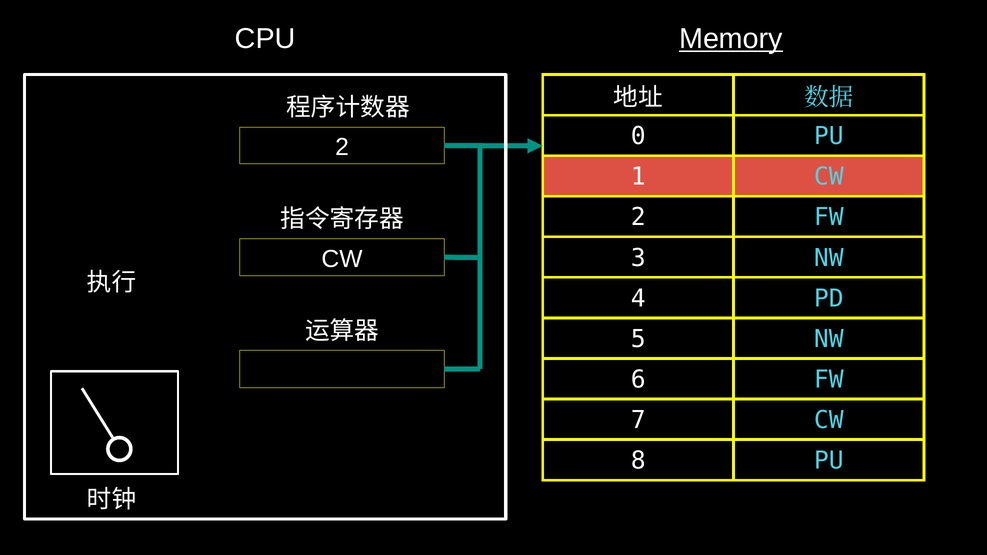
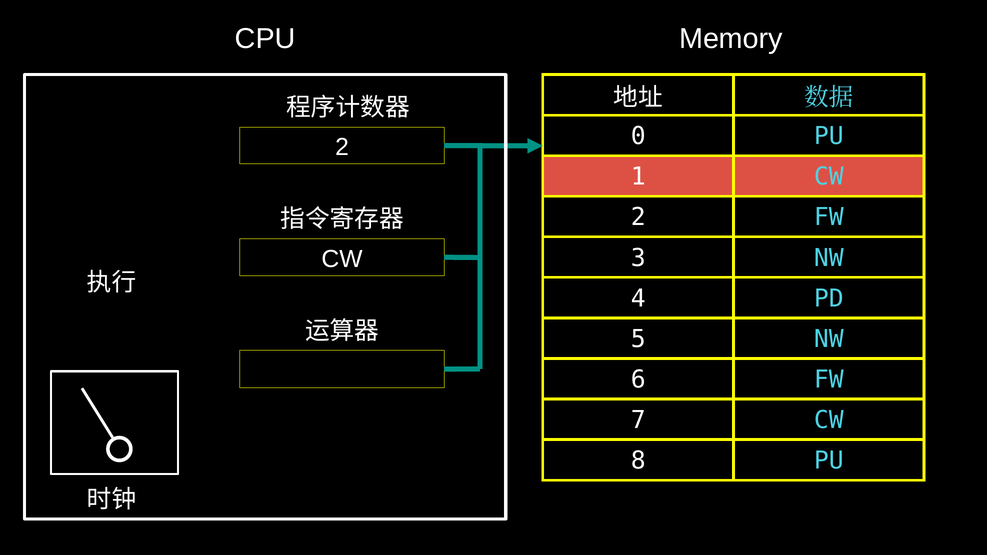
Memory underline: present -> none
